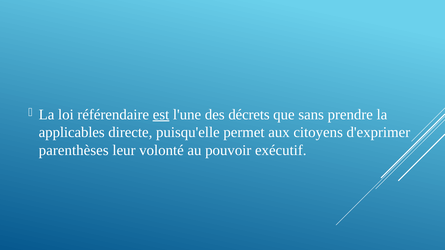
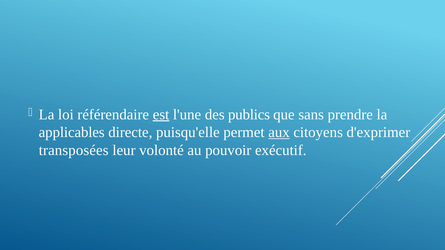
décrets: décrets -> publics
aux underline: none -> present
parenthèses: parenthèses -> transposées
